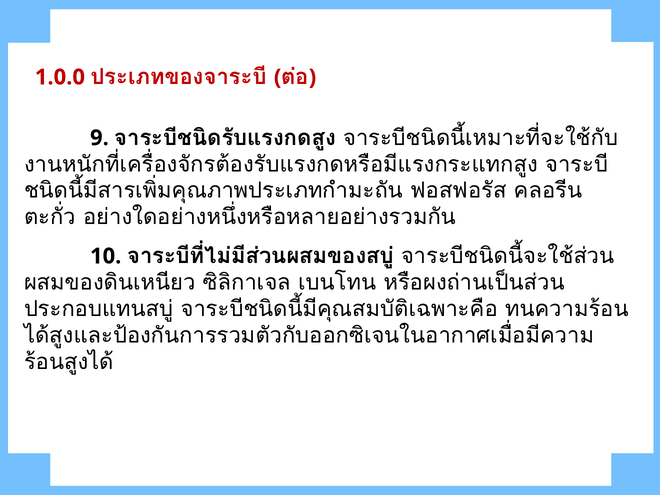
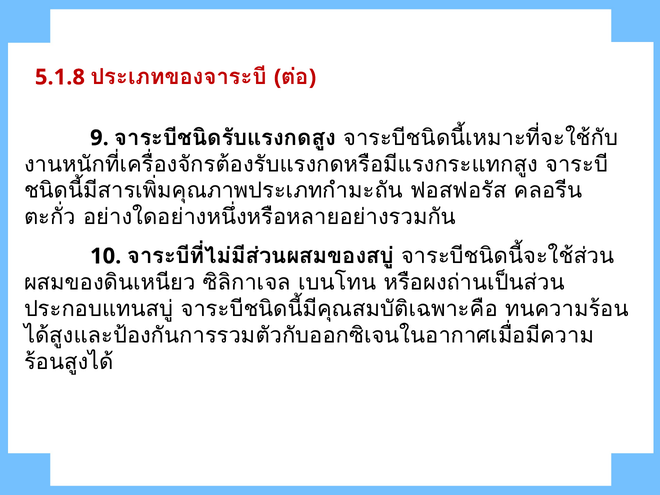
1.0.0: 1.0.0 -> 5.1.8
